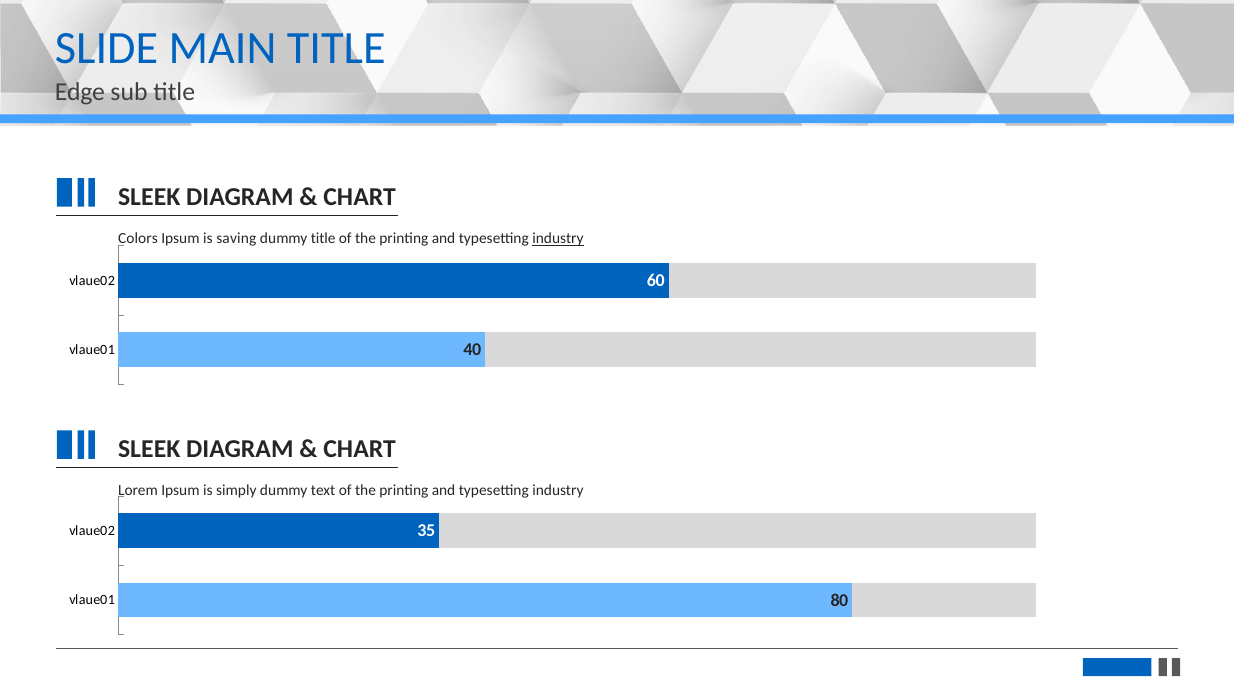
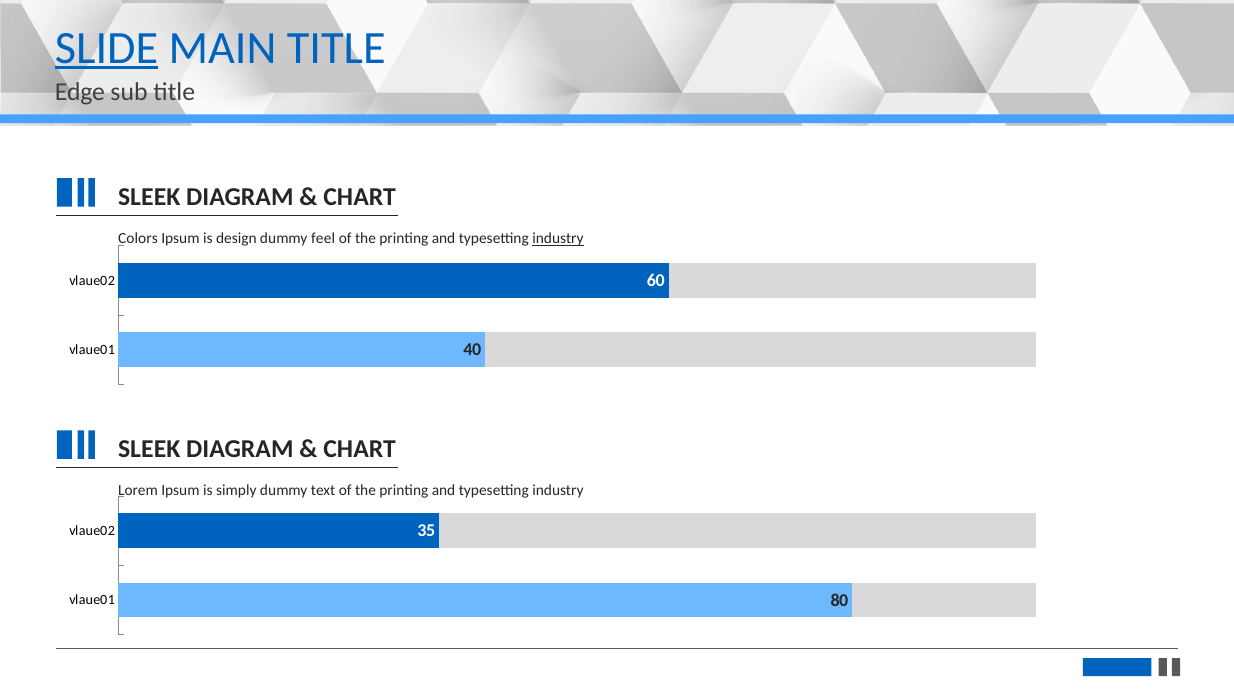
SLIDE underline: none -> present
saving: saving -> design
dummy title: title -> feel
